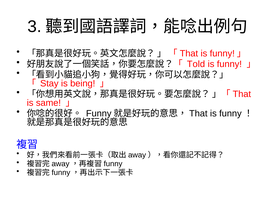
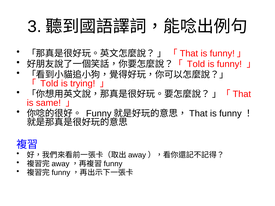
Stay at (49, 84): Stay -> Told
being: being -> trying
